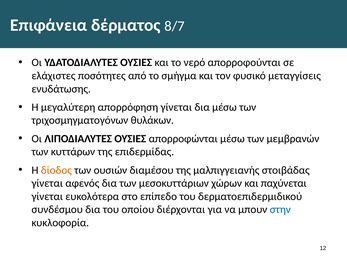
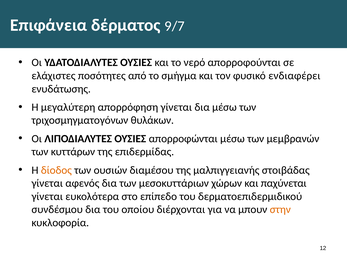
8/7: 8/7 -> 9/7
μεταγγίσεις: μεταγγίσεις -> ενδιαφέρει
στην colour: blue -> orange
